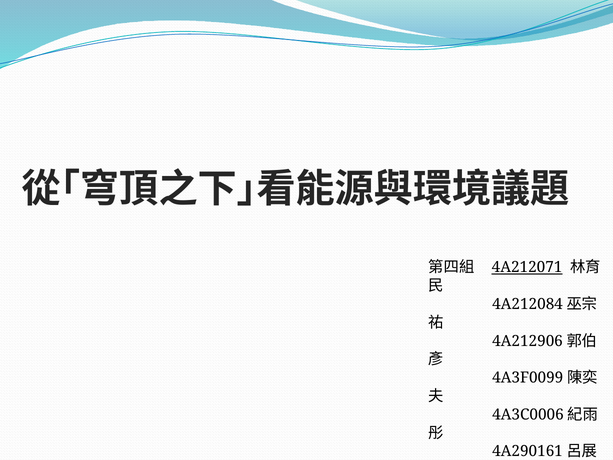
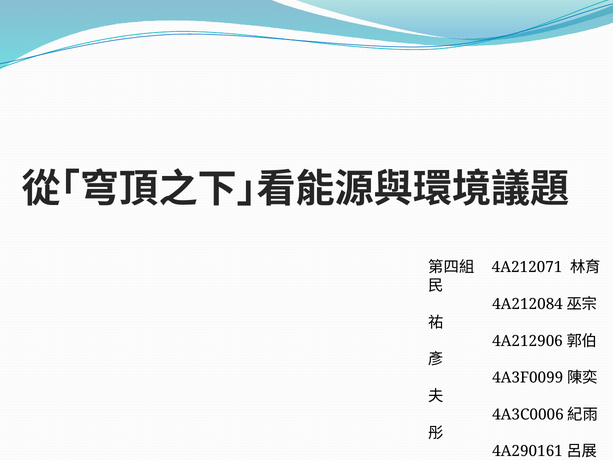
4A212071 underline: present -> none
